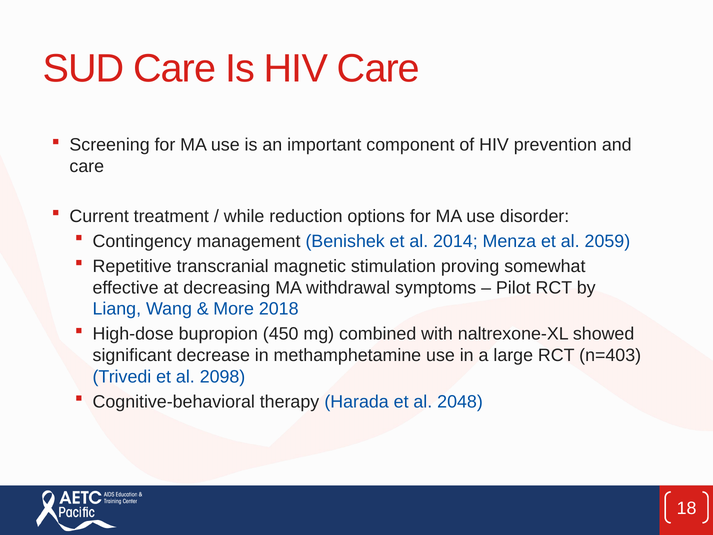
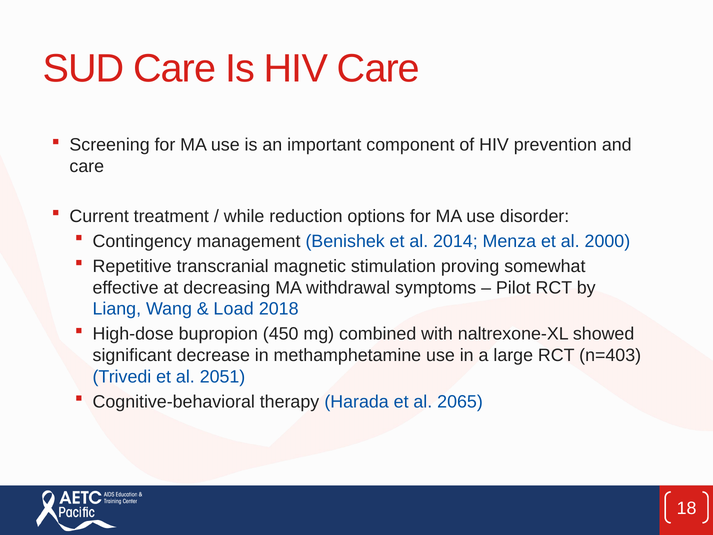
2059: 2059 -> 2000
More: More -> Load
2098: 2098 -> 2051
2048: 2048 -> 2065
